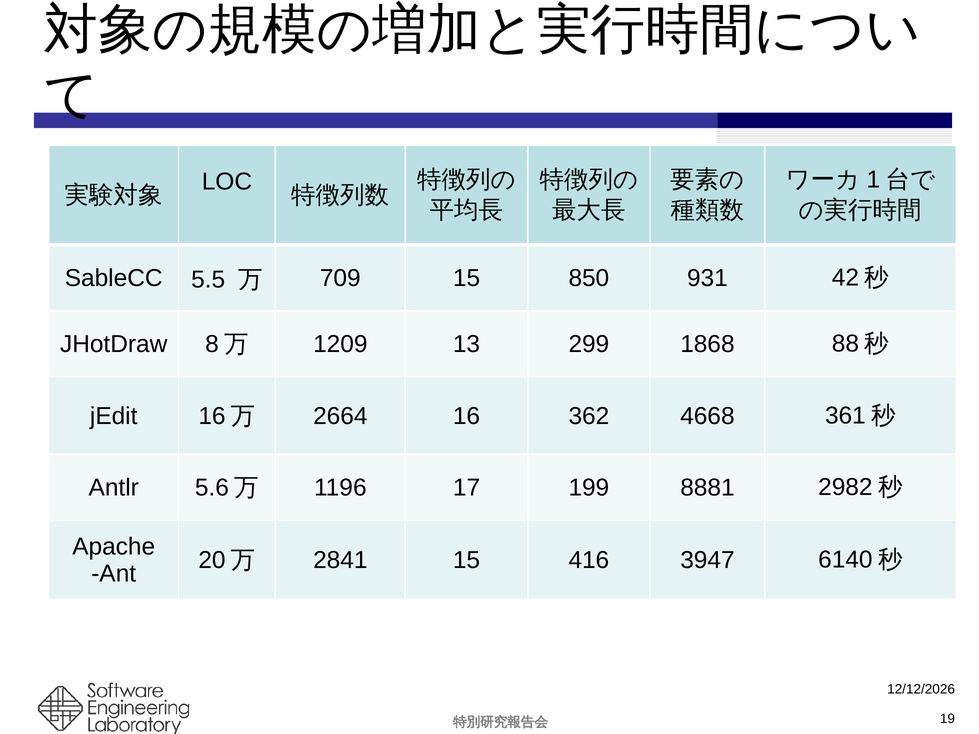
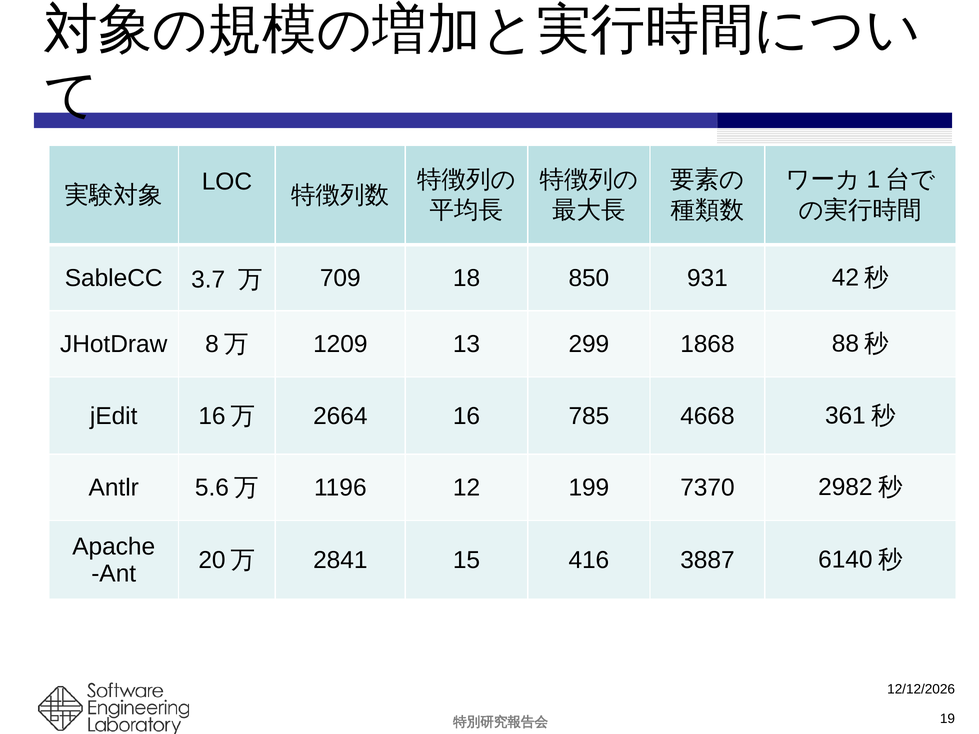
5.5: 5.5 -> 3.7
709 15: 15 -> 18
362: 362 -> 785
17: 17 -> 12
8881: 8881 -> 7370
3947: 3947 -> 3887
